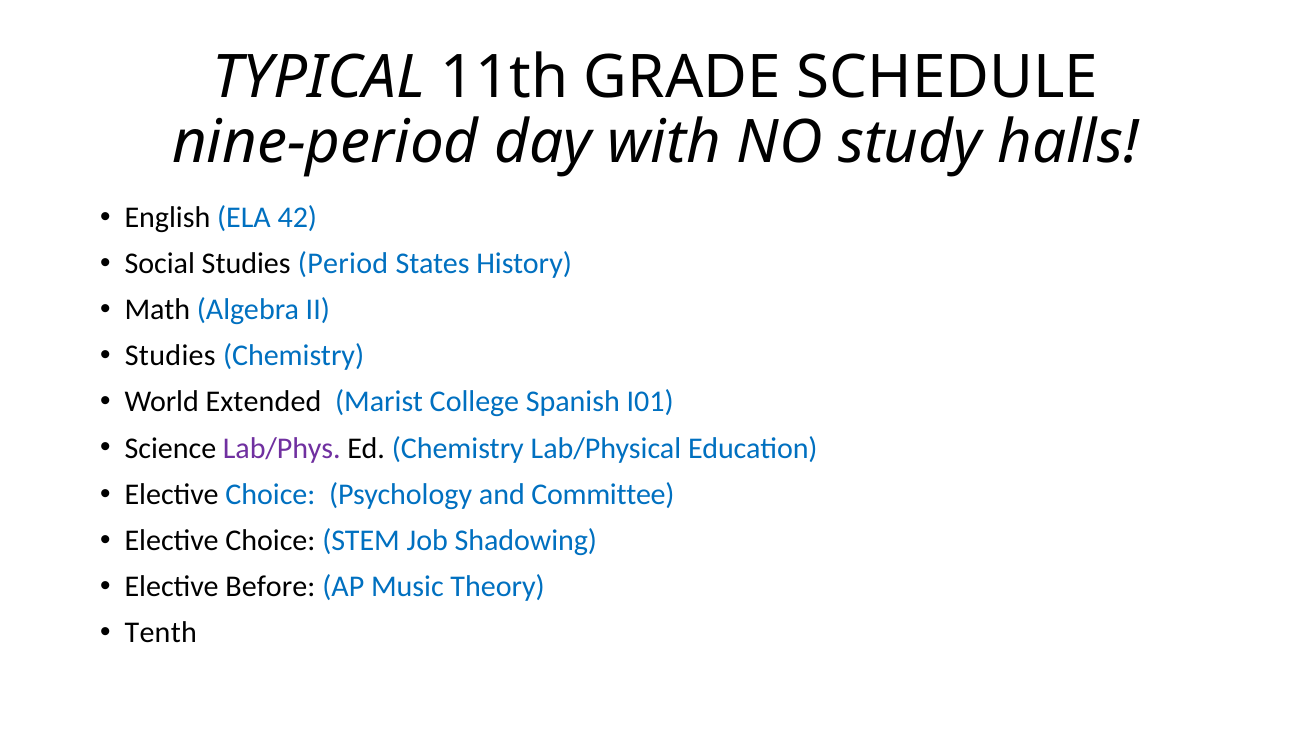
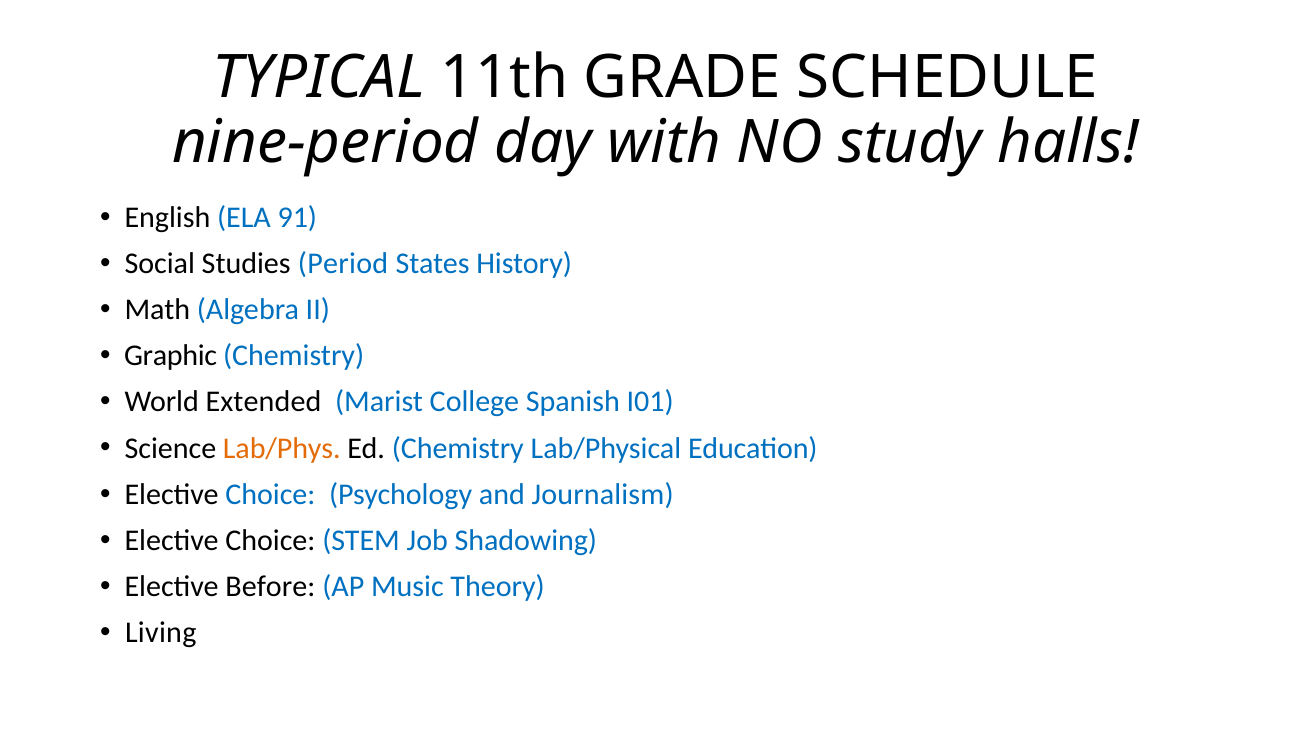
42: 42 -> 91
Studies at (170, 356): Studies -> Graphic
Lab/Phys colour: purple -> orange
Committee: Committee -> Journalism
Tenth: Tenth -> Living
